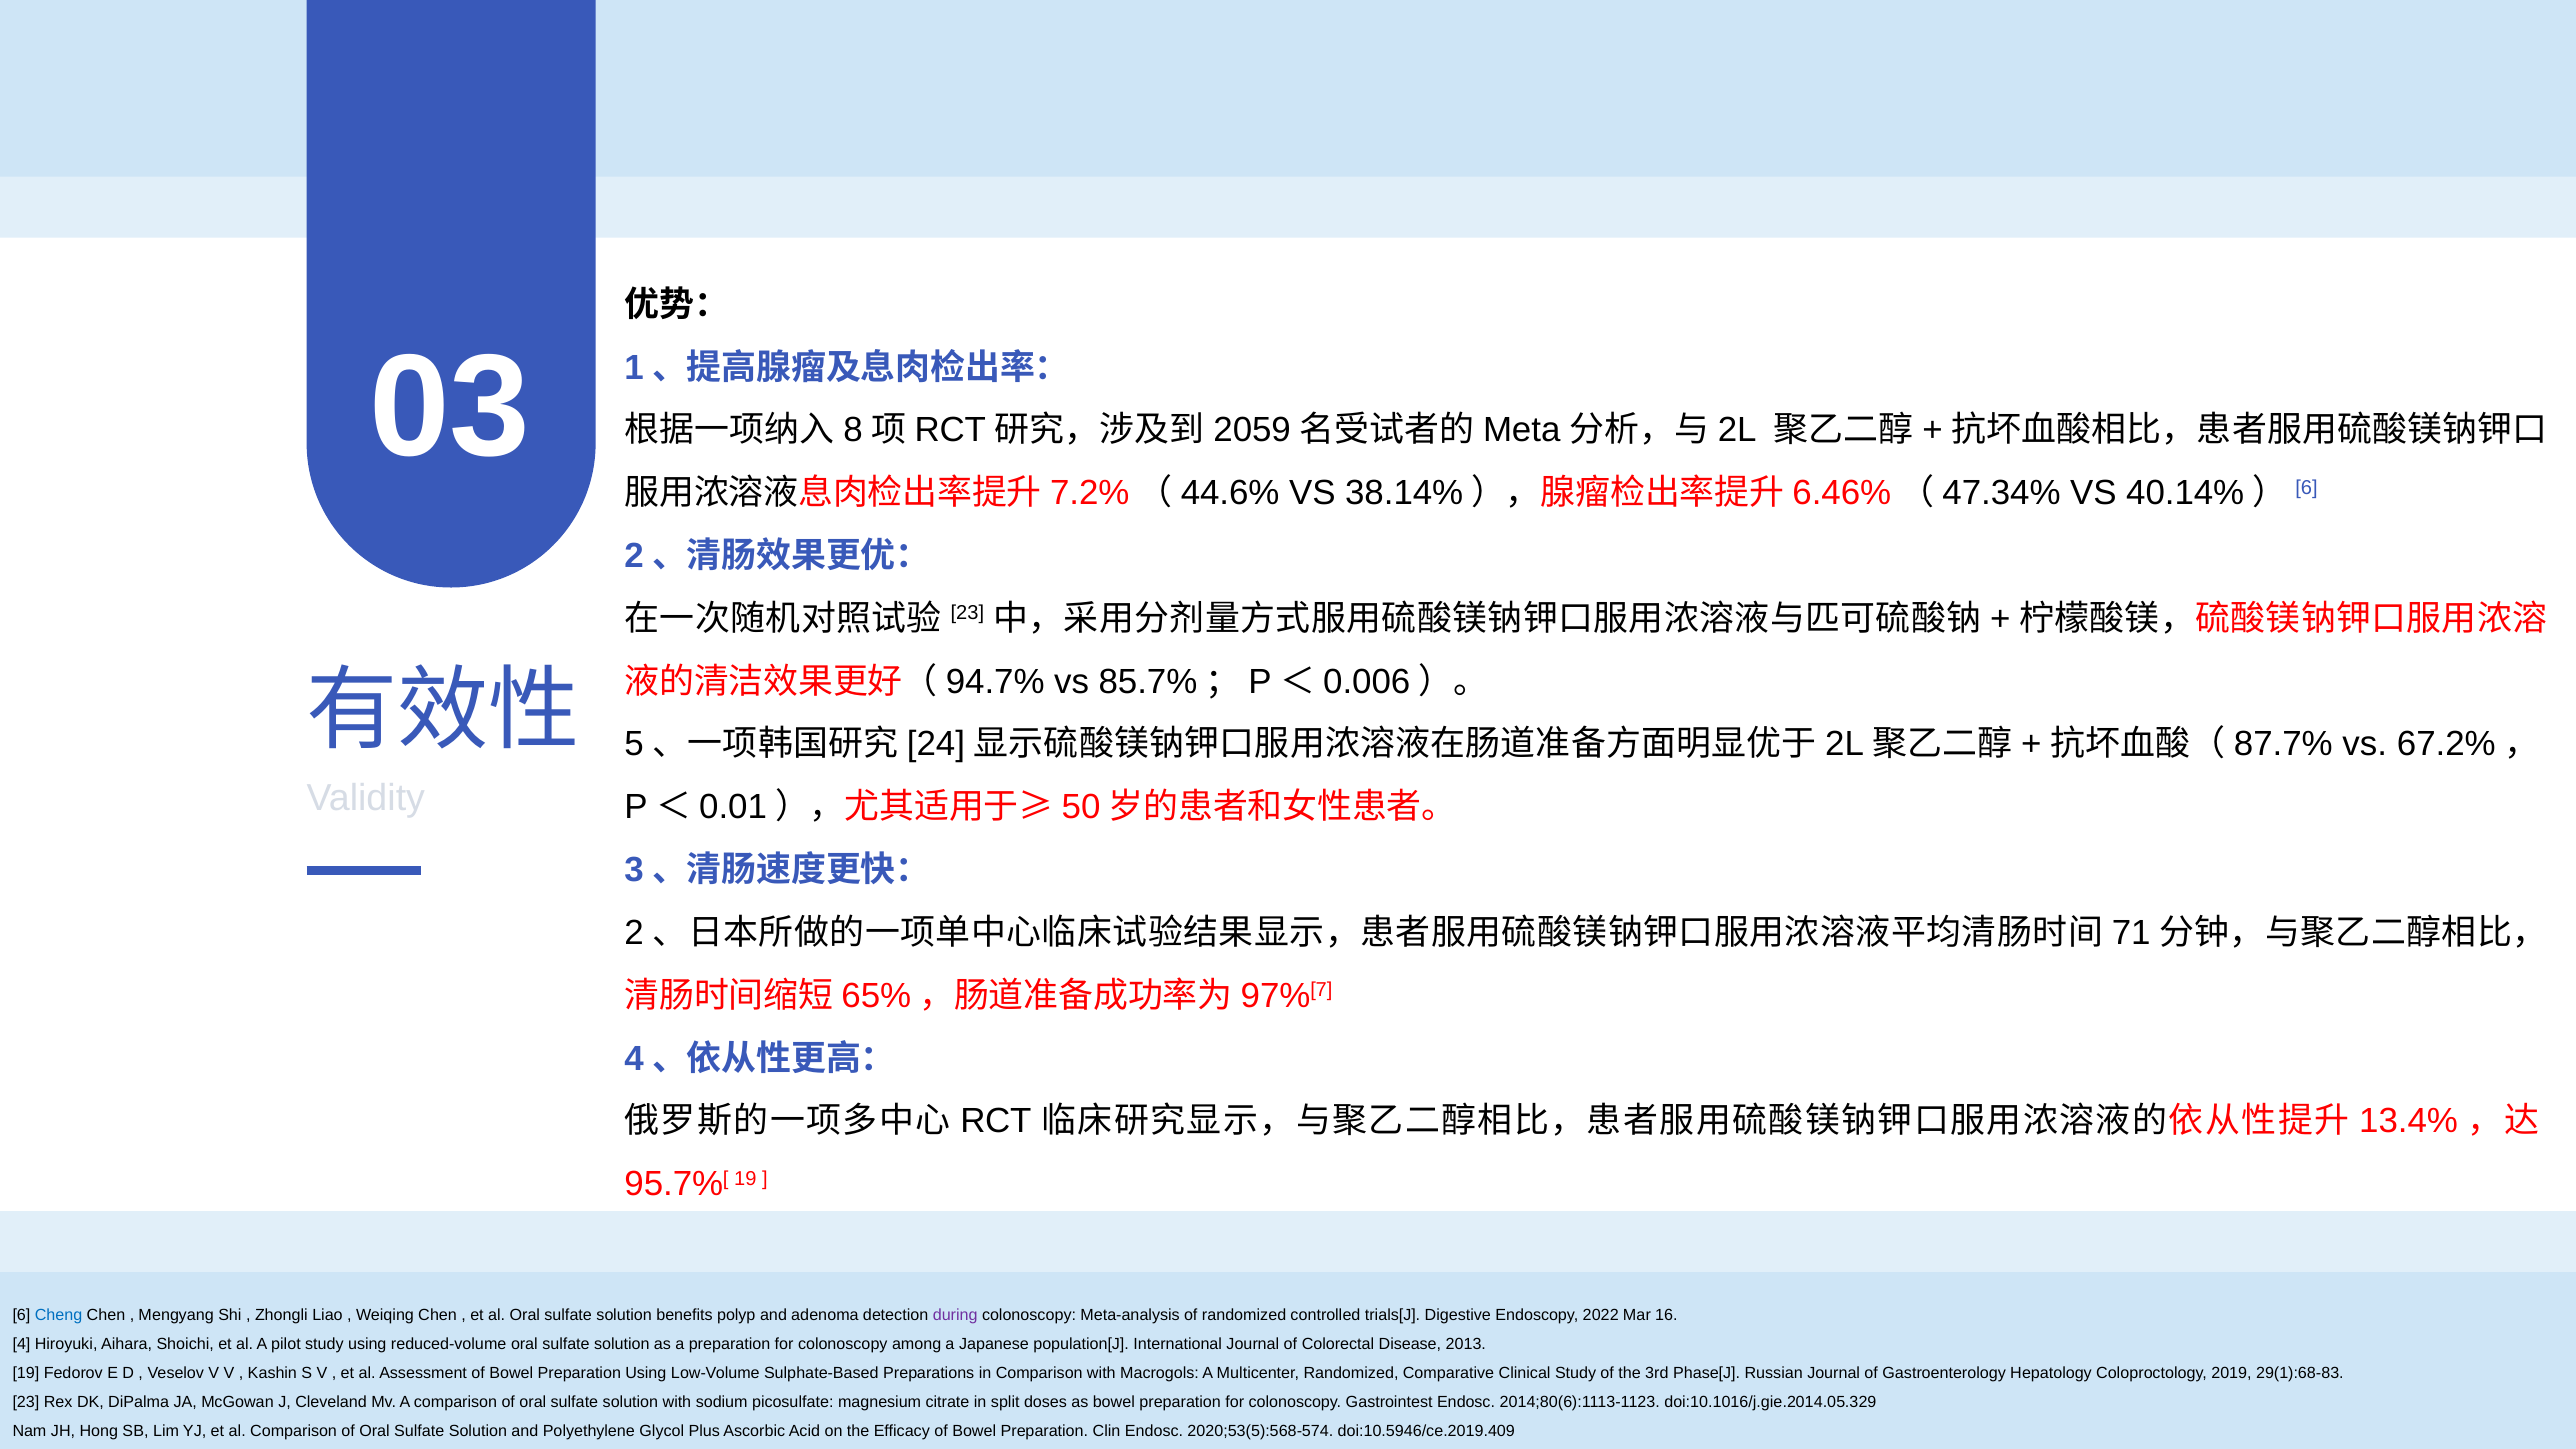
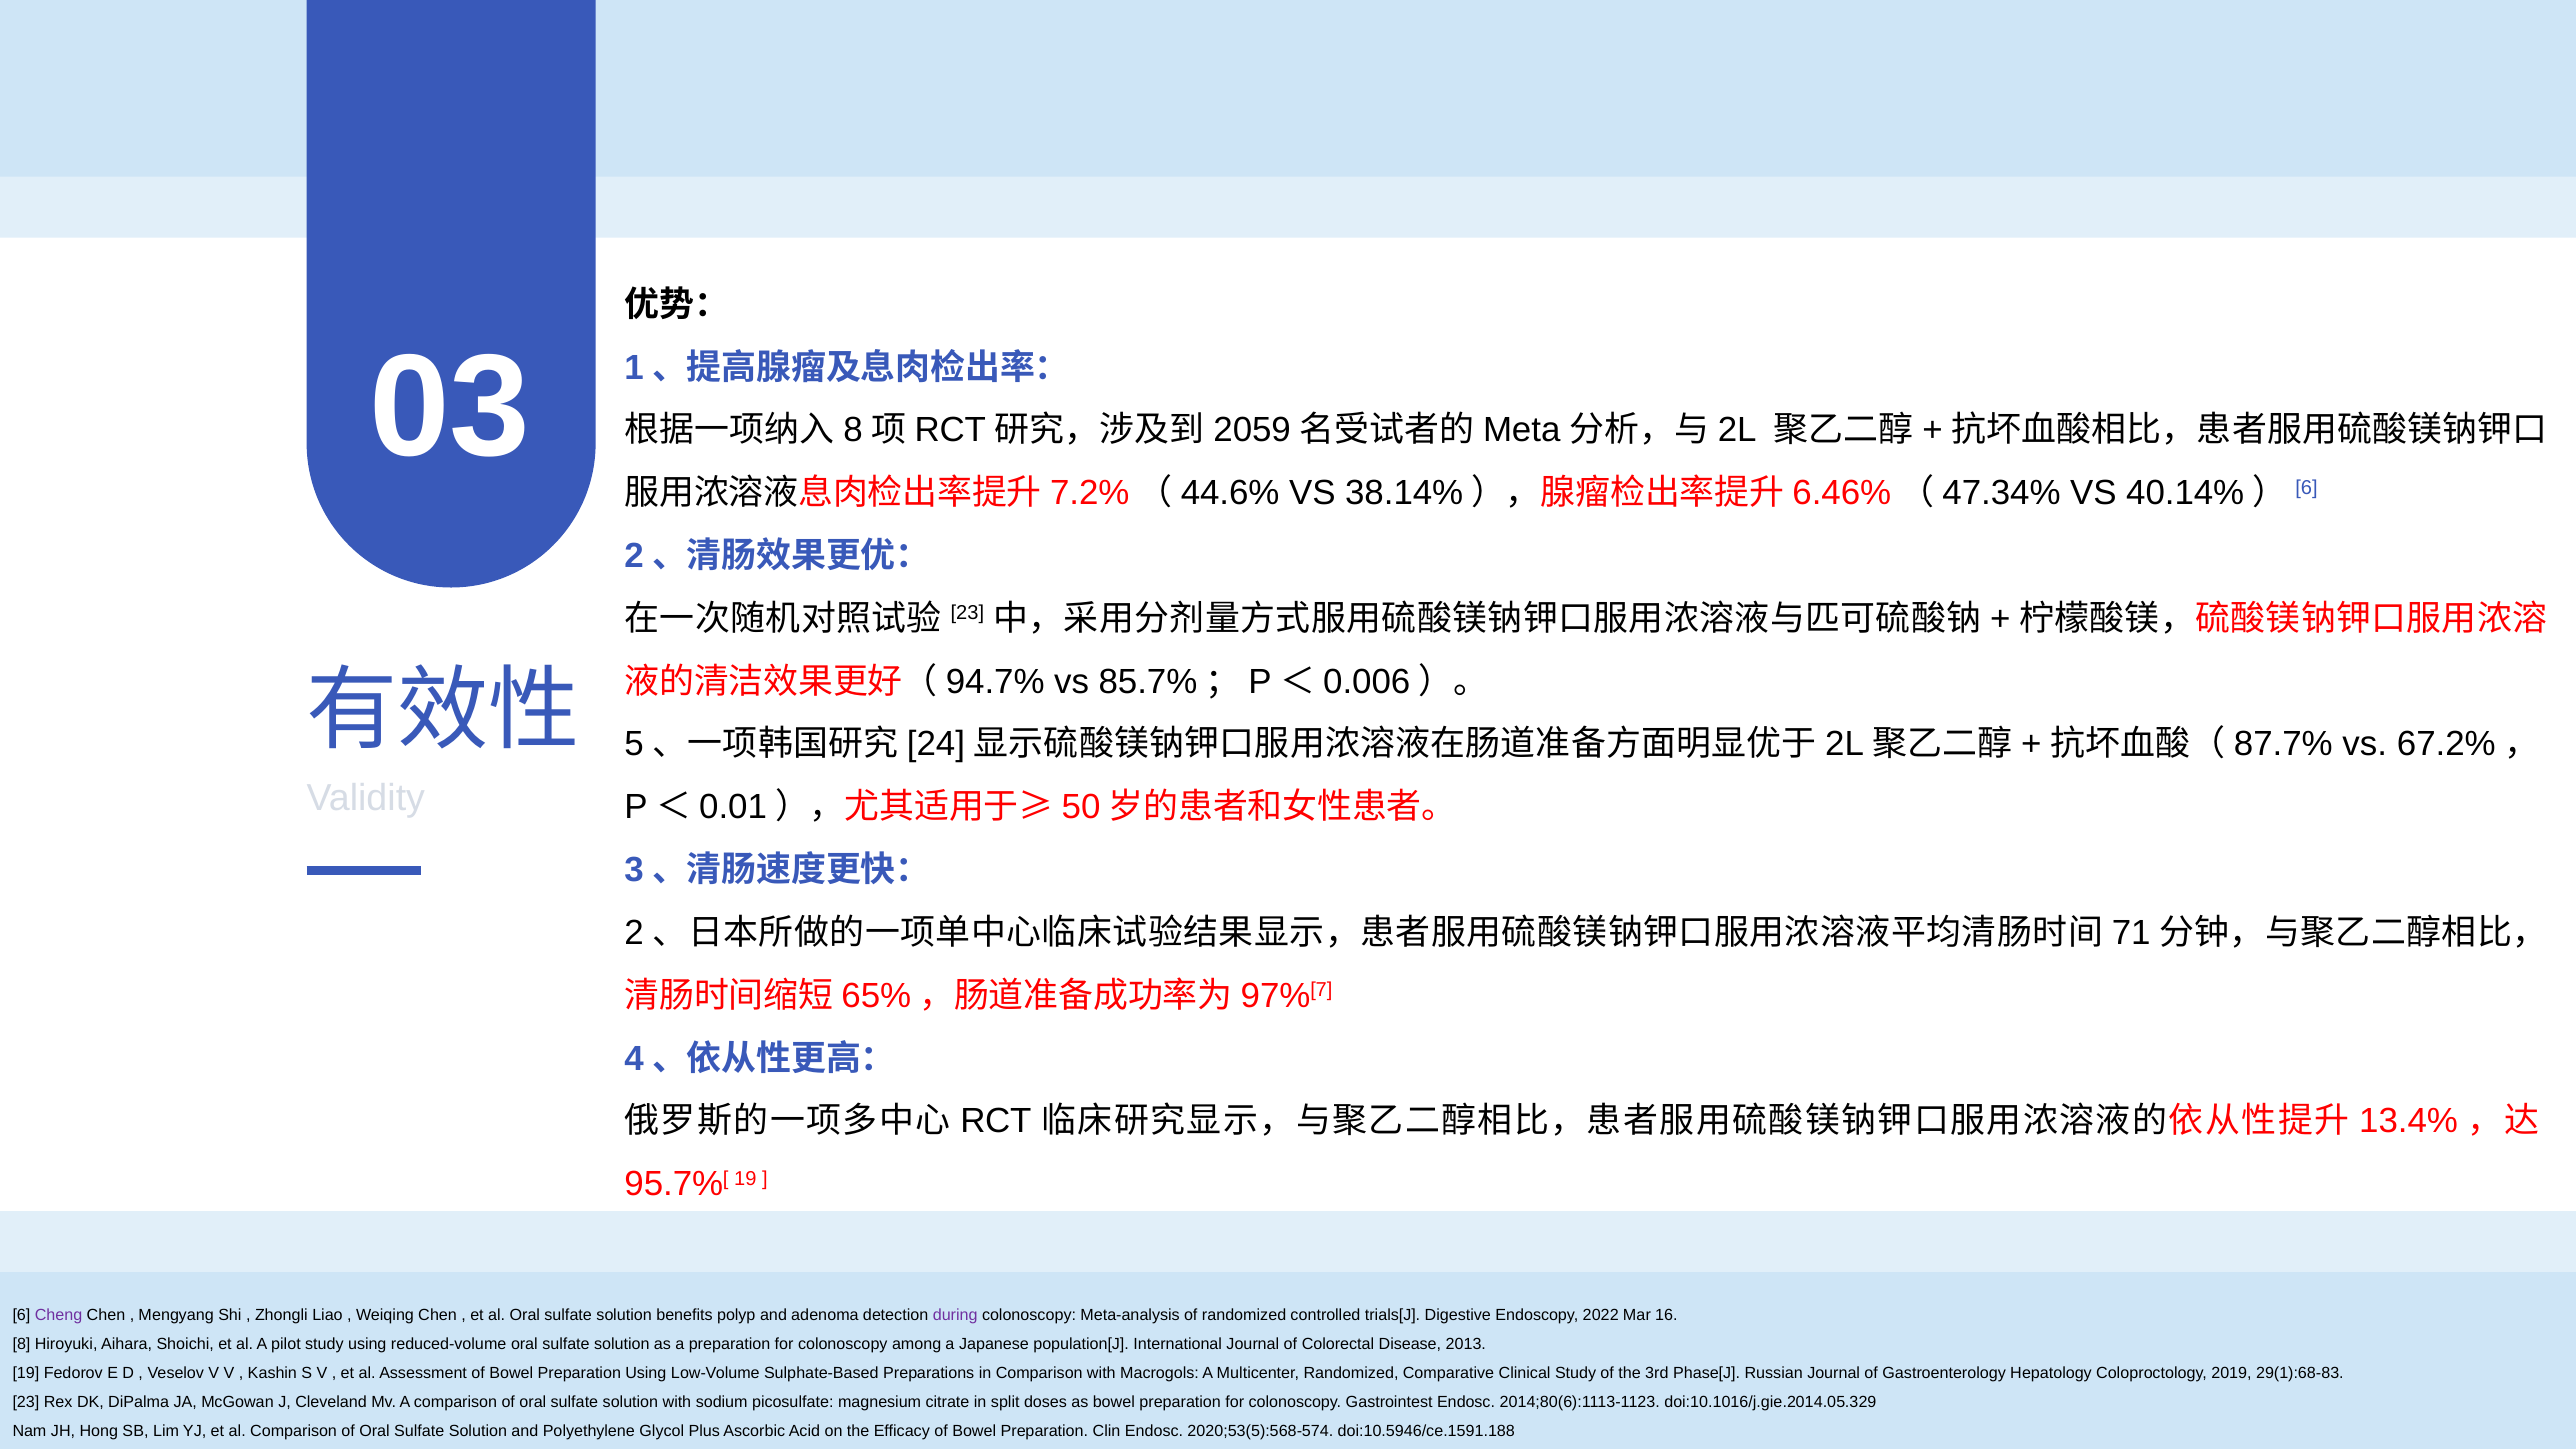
Cheng colour: blue -> purple
4: 4 -> 8
doi:10.5946/ce.2019.409: doi:10.5946/ce.2019.409 -> doi:10.5946/ce.1591.188
